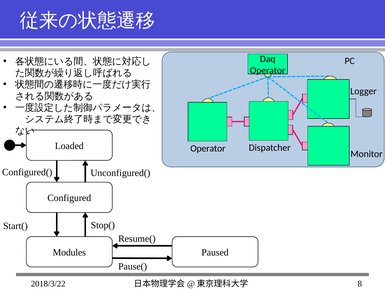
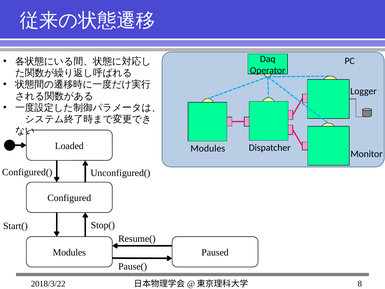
Operator at (208, 148): Operator -> Modules
